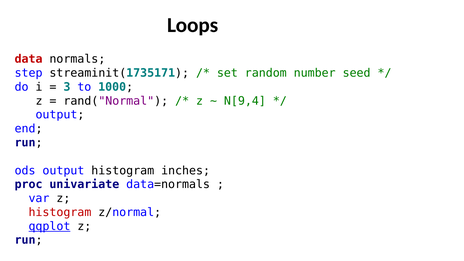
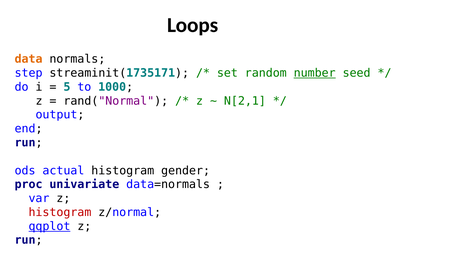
data colour: red -> orange
number underline: none -> present
3: 3 -> 5
N[9,4: N[9,4 -> N[2,1
ods output: output -> actual
inches: inches -> gender
